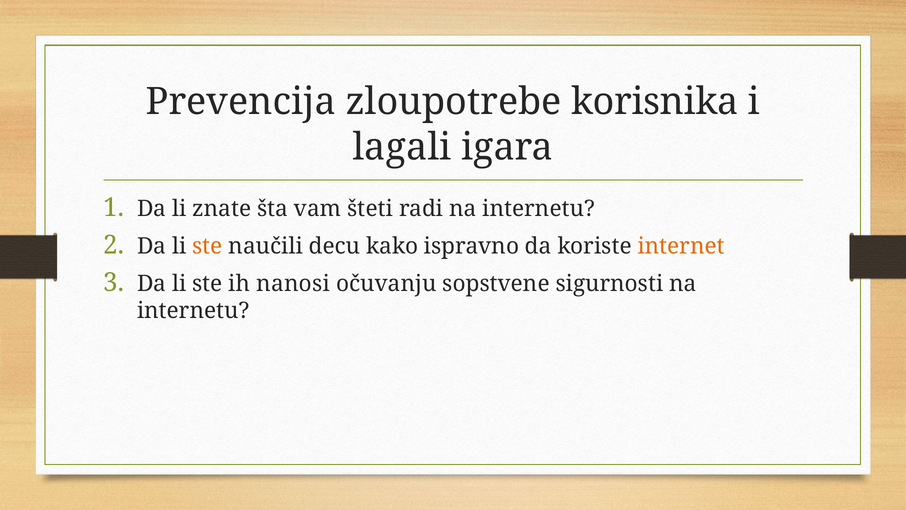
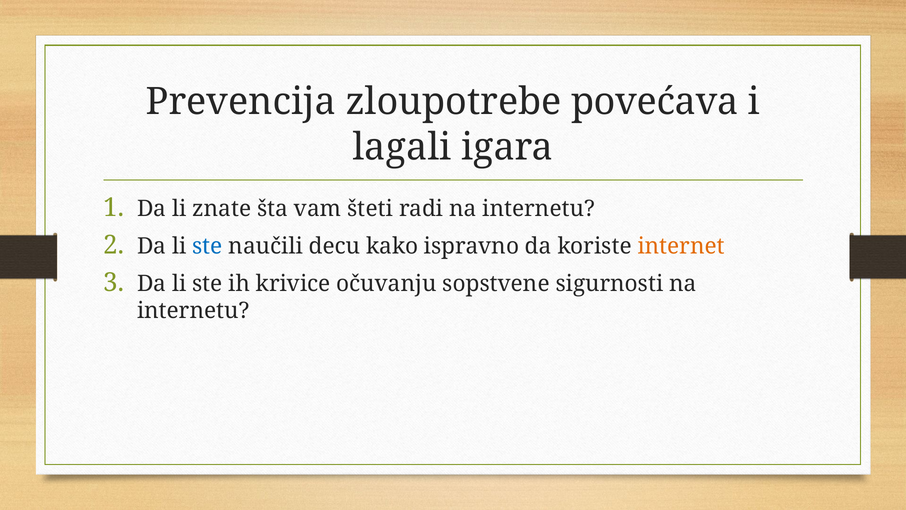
korisnika: korisnika -> povećava
ste at (207, 246) colour: orange -> blue
nanosi: nanosi -> krivice
